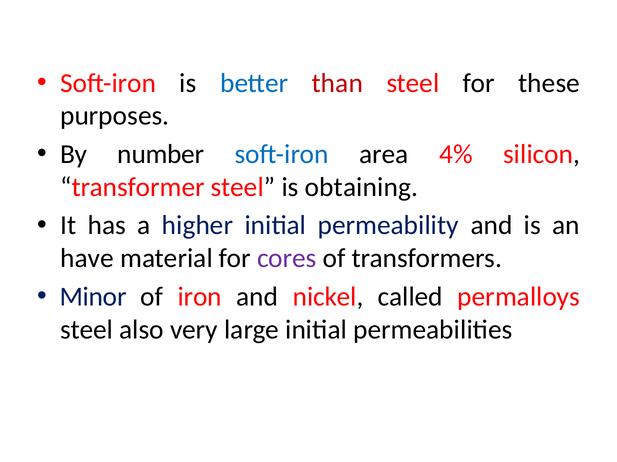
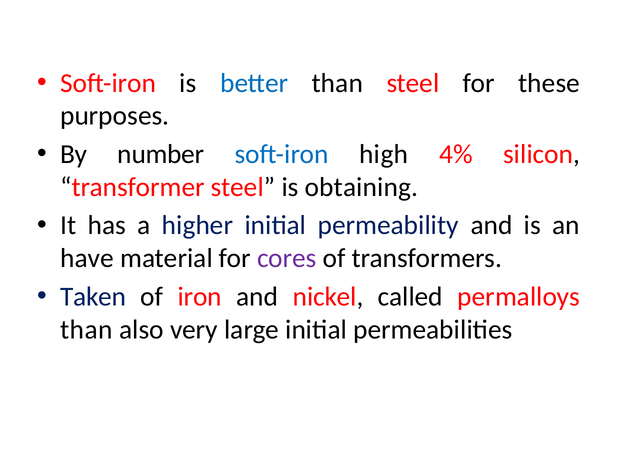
than at (337, 83) colour: red -> black
area: area -> high
Minor: Minor -> Taken
steel at (87, 330): steel -> than
